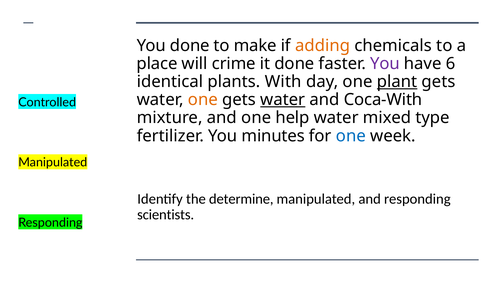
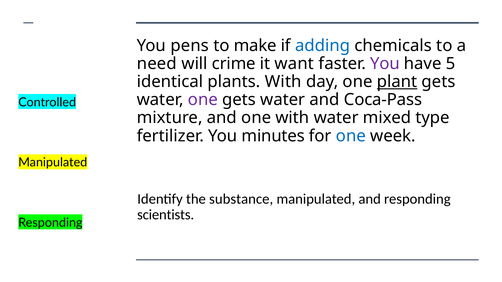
You done: done -> pens
adding colour: orange -> blue
place: place -> need
it done: done -> want
6: 6 -> 5
one at (203, 100) colour: orange -> purple
water at (283, 100) underline: present -> none
Coca-With: Coca-With -> Coca-Pass
one help: help -> with
determine: determine -> substance
